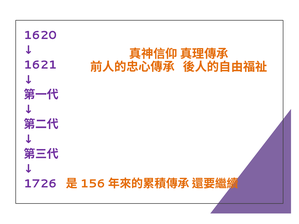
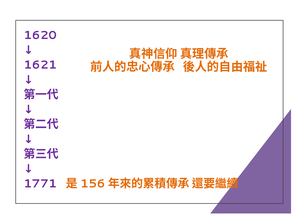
1726: 1726 -> 1771
